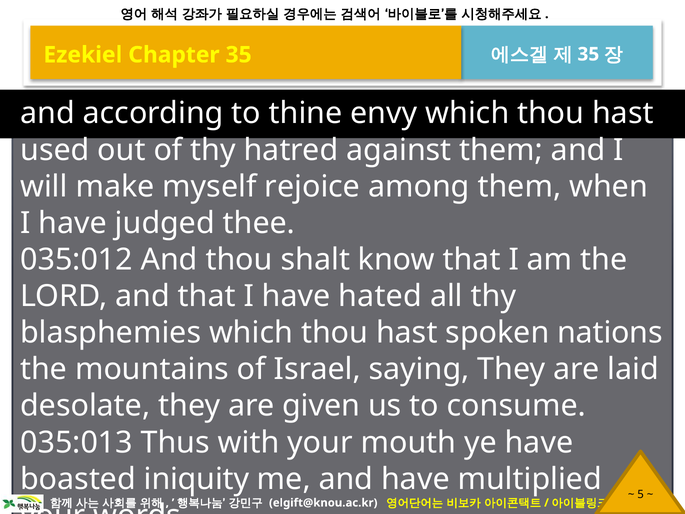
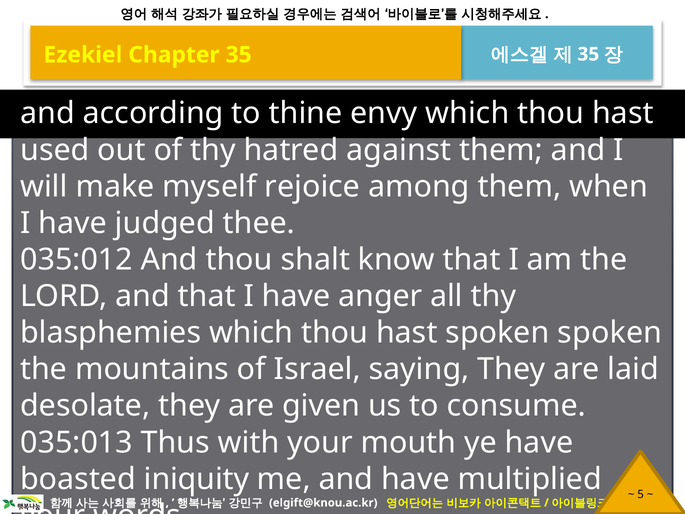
hated: hated -> anger
spoken nations: nations -> spoken
